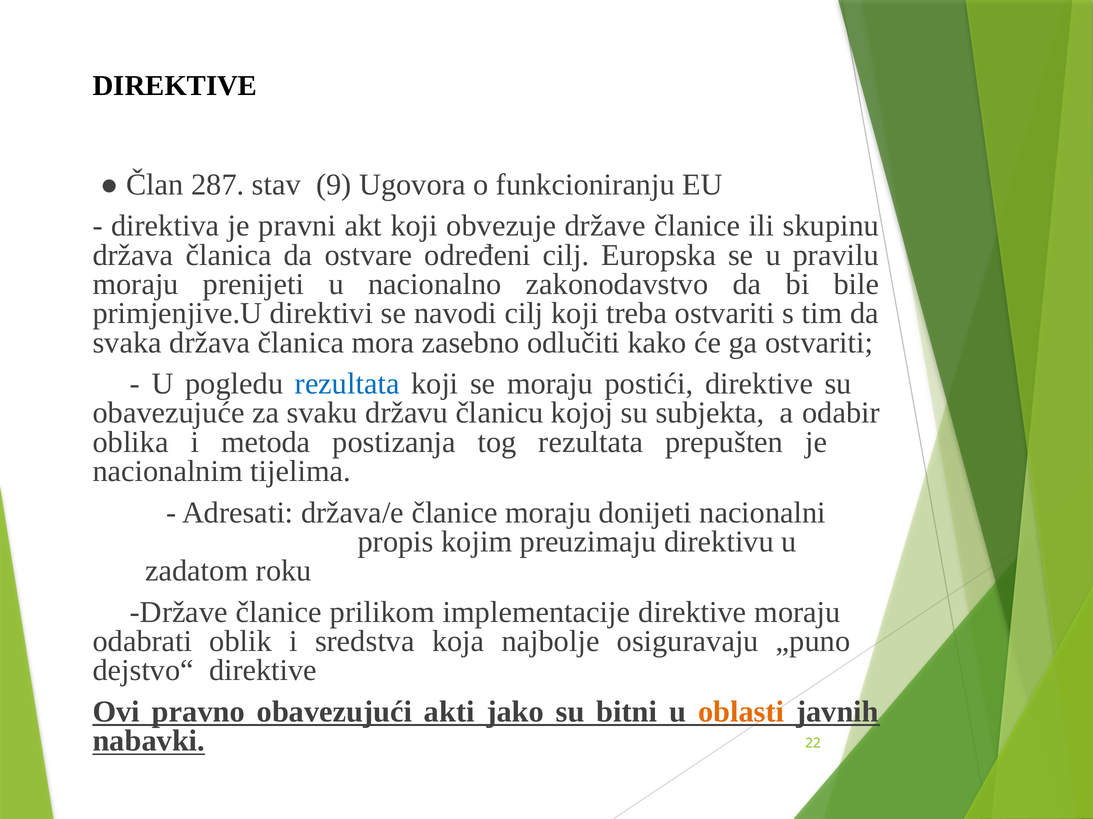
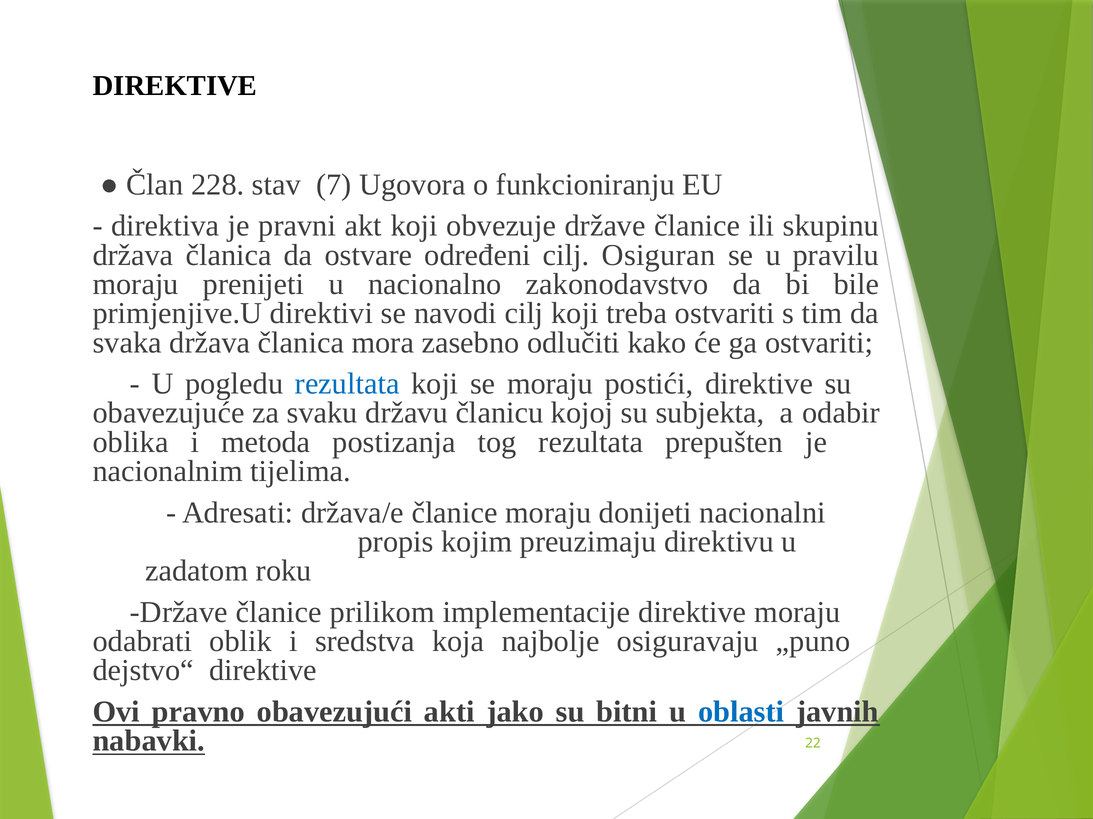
287: 287 -> 228
9: 9 -> 7
Europska: Europska -> Osiguran
oblasti colour: orange -> blue
